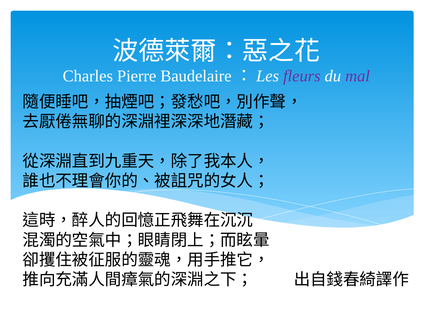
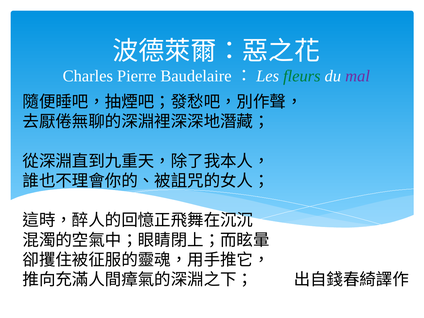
fleurs colour: purple -> green
